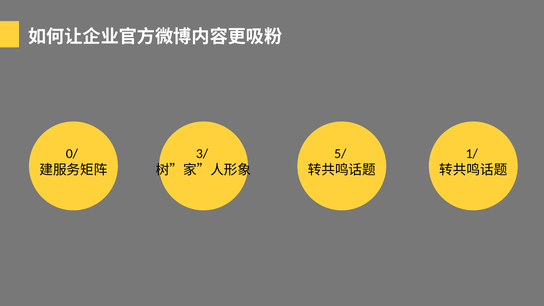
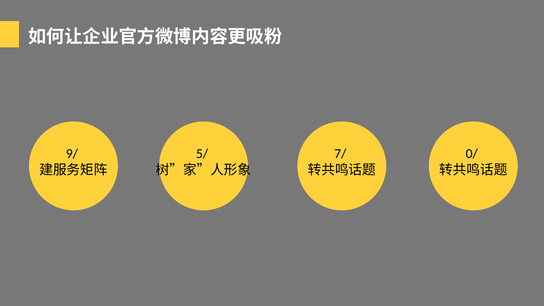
0/: 0/ -> 9/
3/: 3/ -> 5/
5/: 5/ -> 7/
1/: 1/ -> 0/
